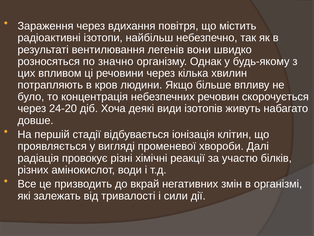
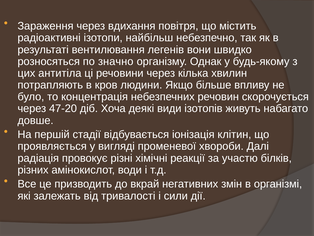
впливом: впливом -> антитіла
24-20: 24-20 -> 47-20
